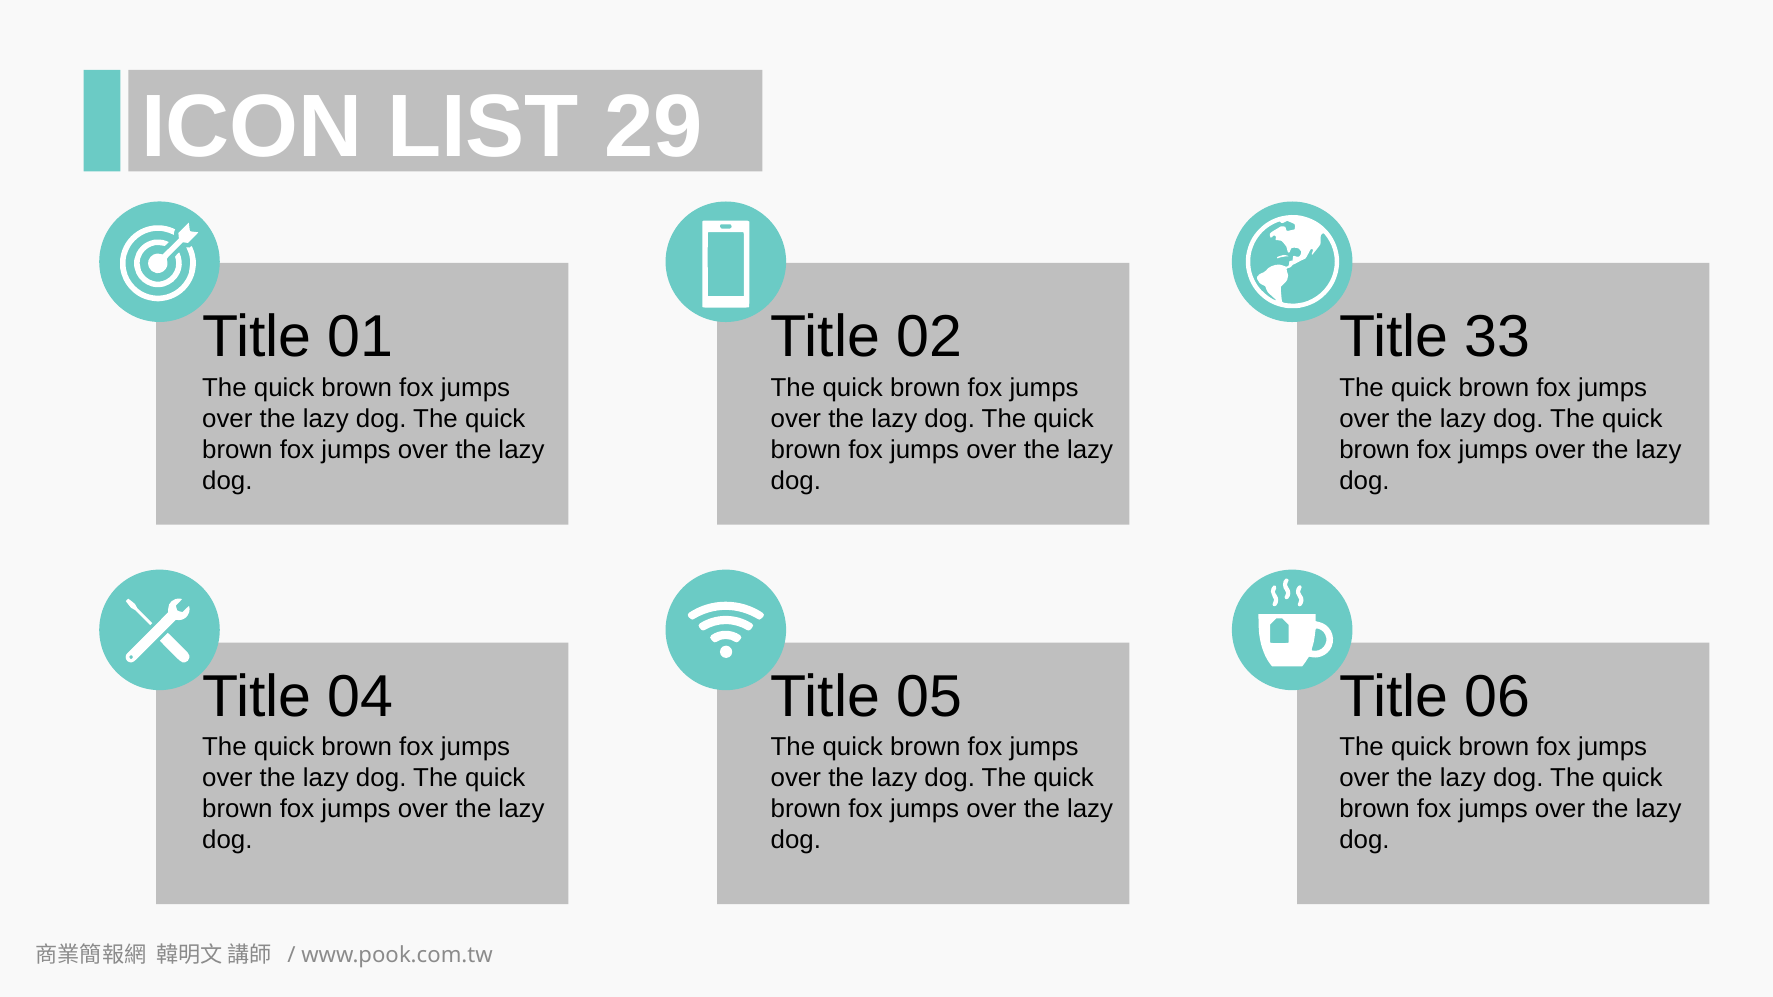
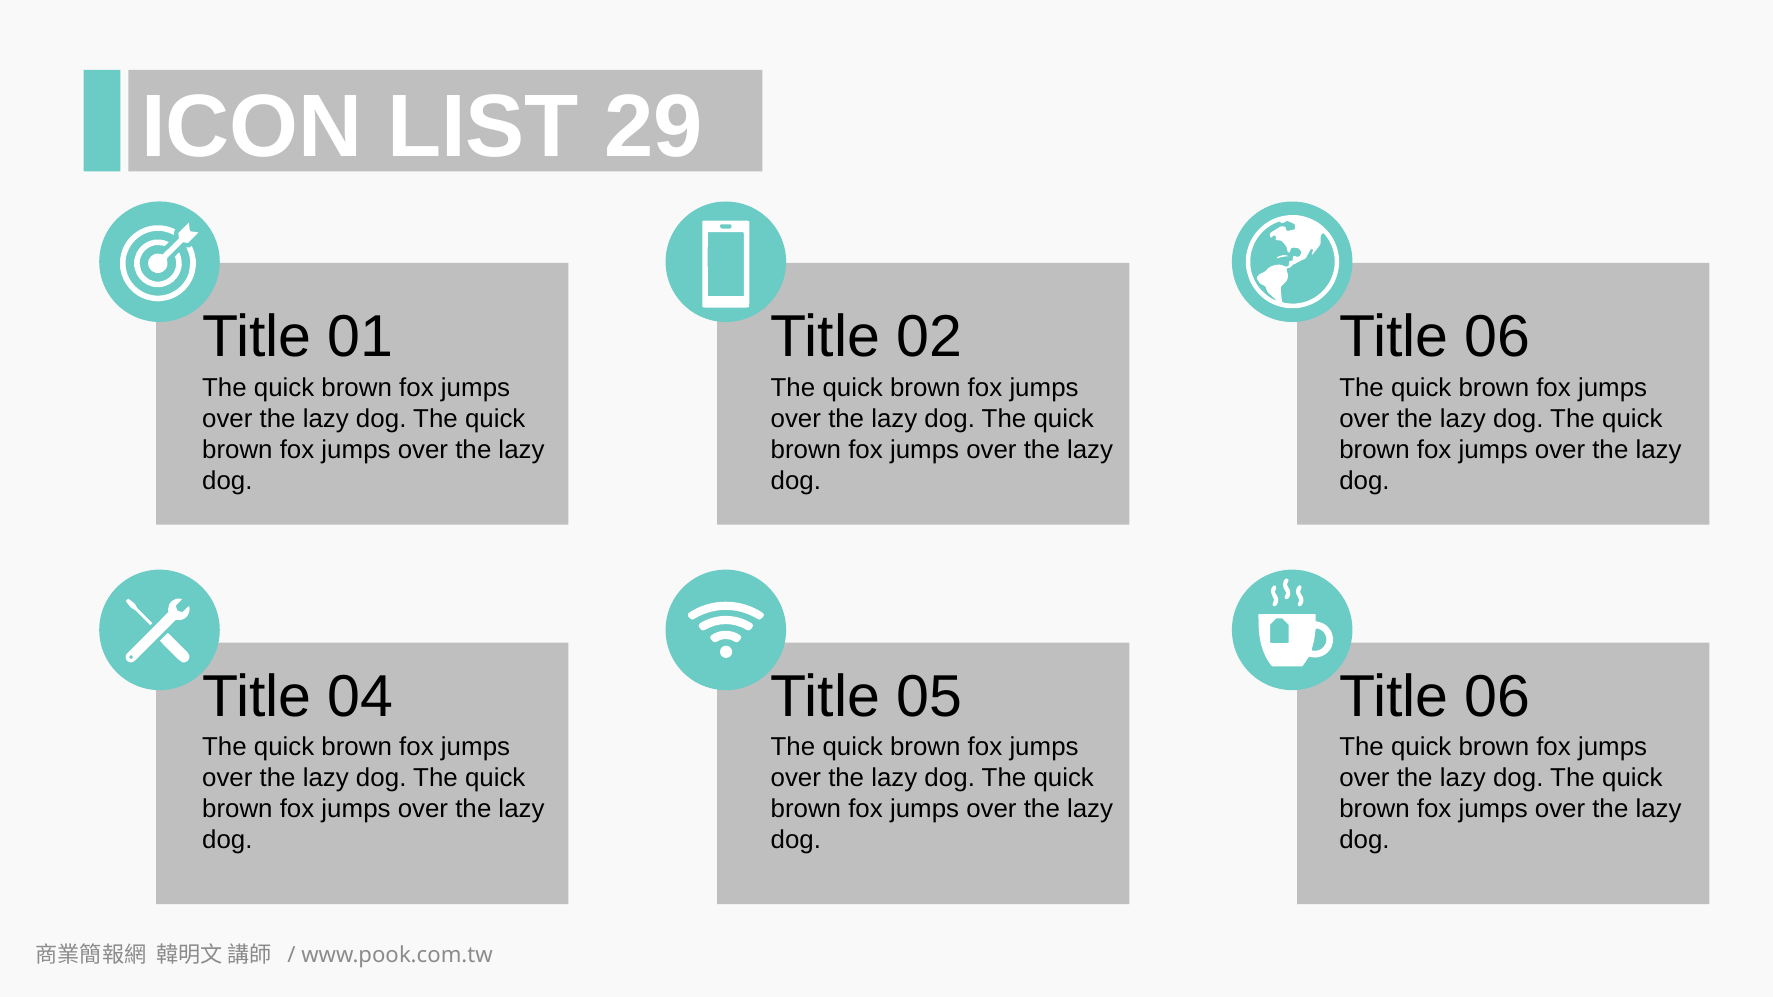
33 at (1498, 337): 33 -> 06
